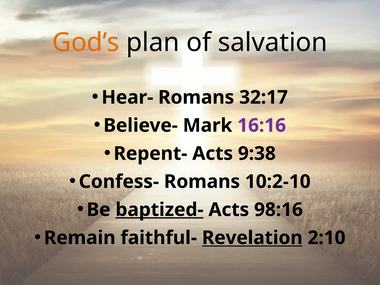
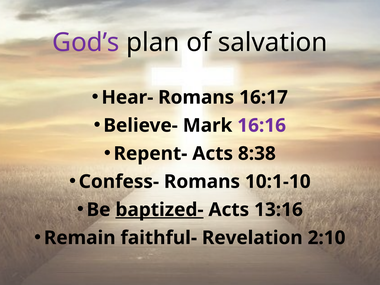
God’s colour: orange -> purple
32:17: 32:17 -> 16:17
9:38: 9:38 -> 8:38
10:2-10: 10:2-10 -> 10:1-10
98:16: 98:16 -> 13:16
Revelation underline: present -> none
